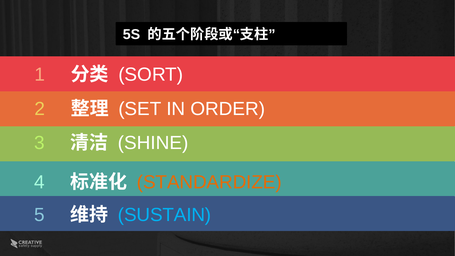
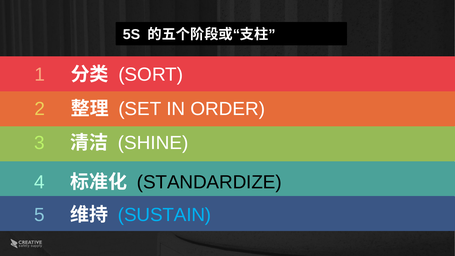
STANDARDIZE colour: orange -> black
